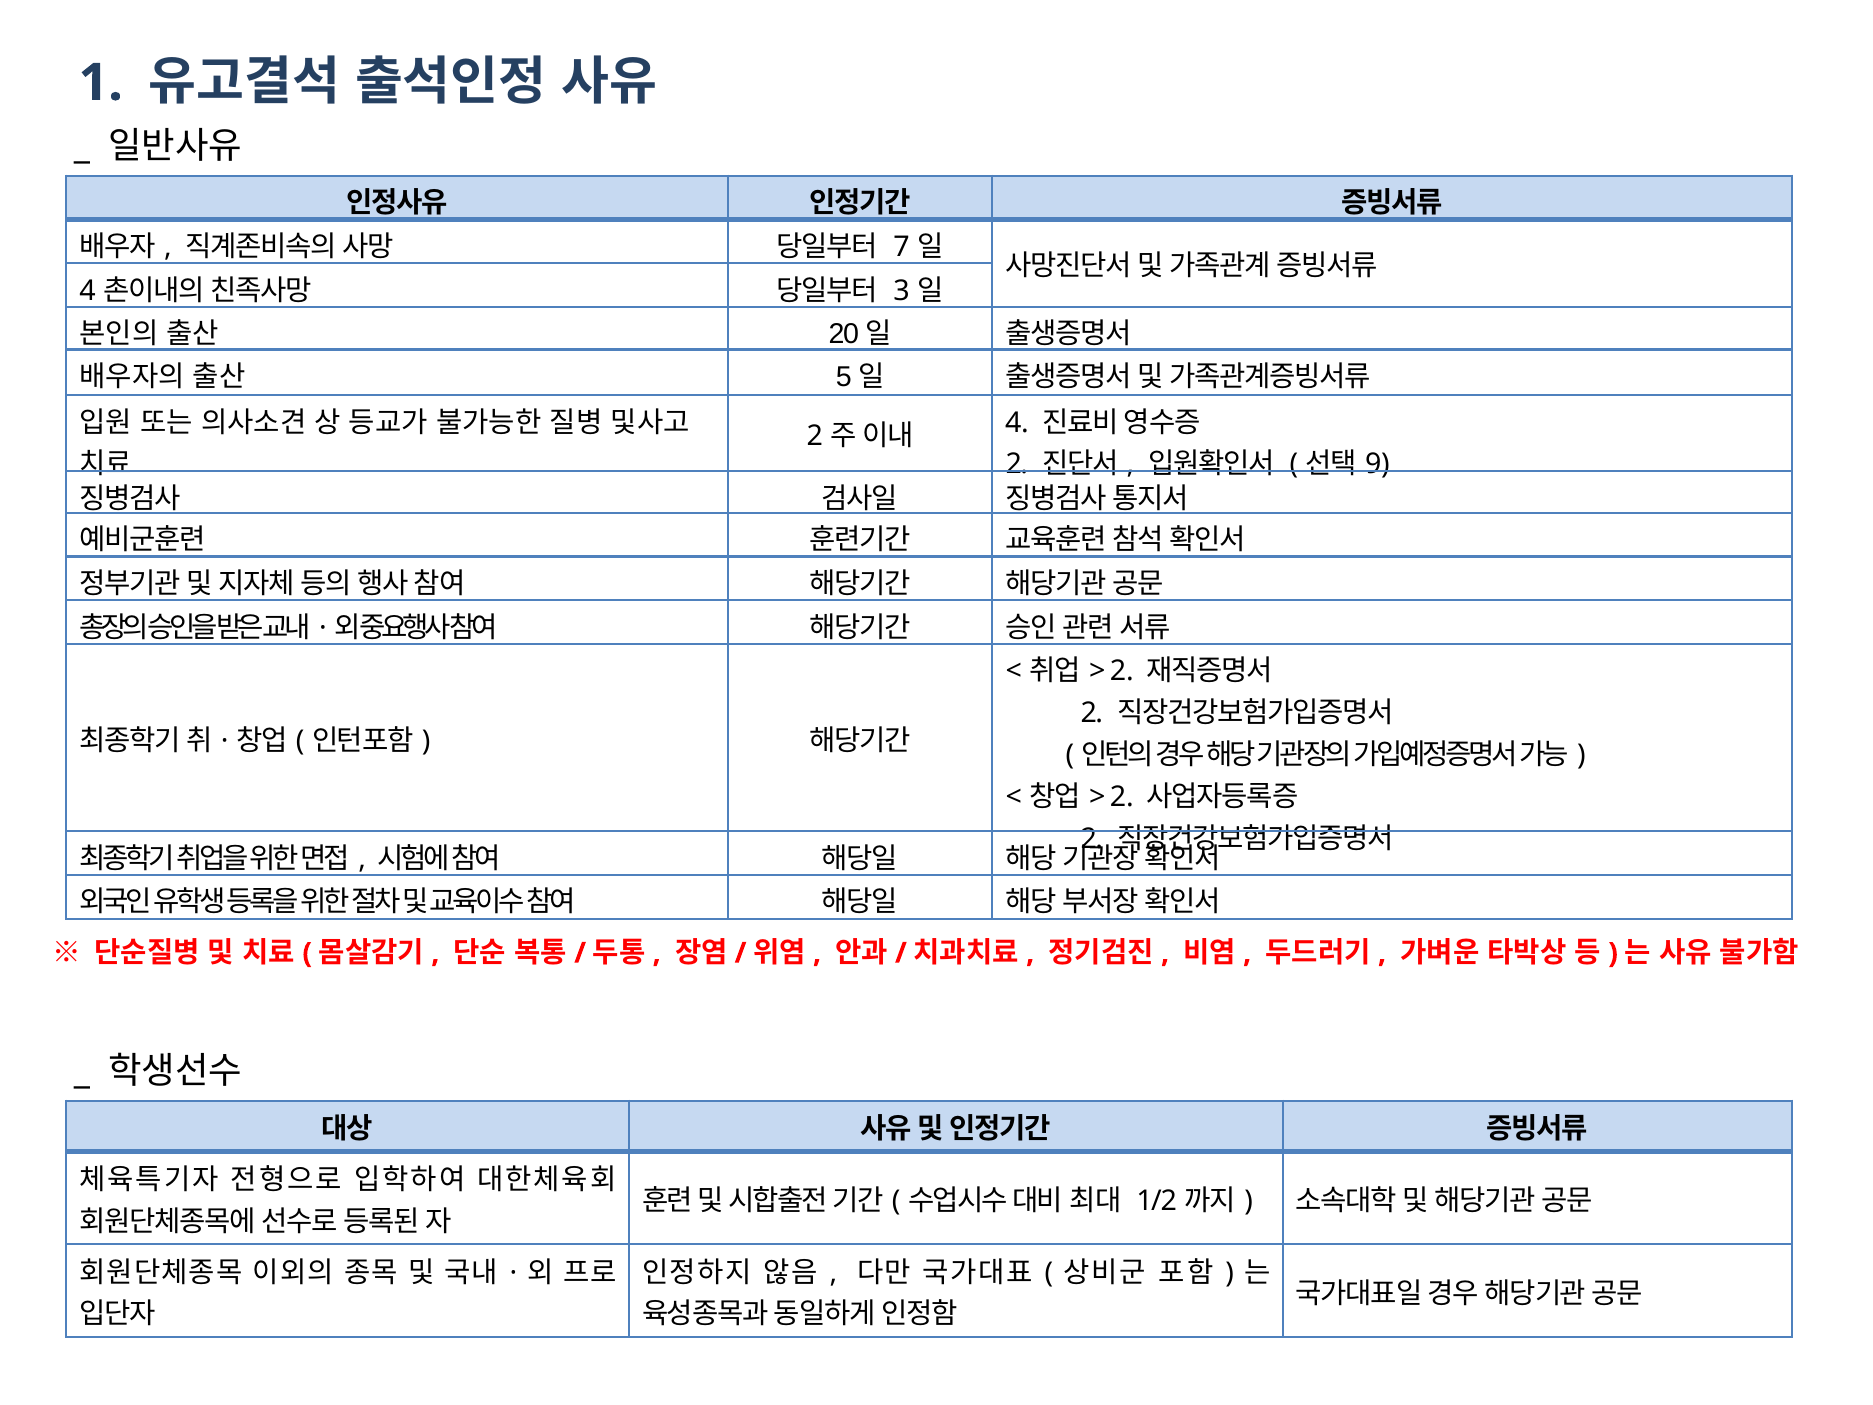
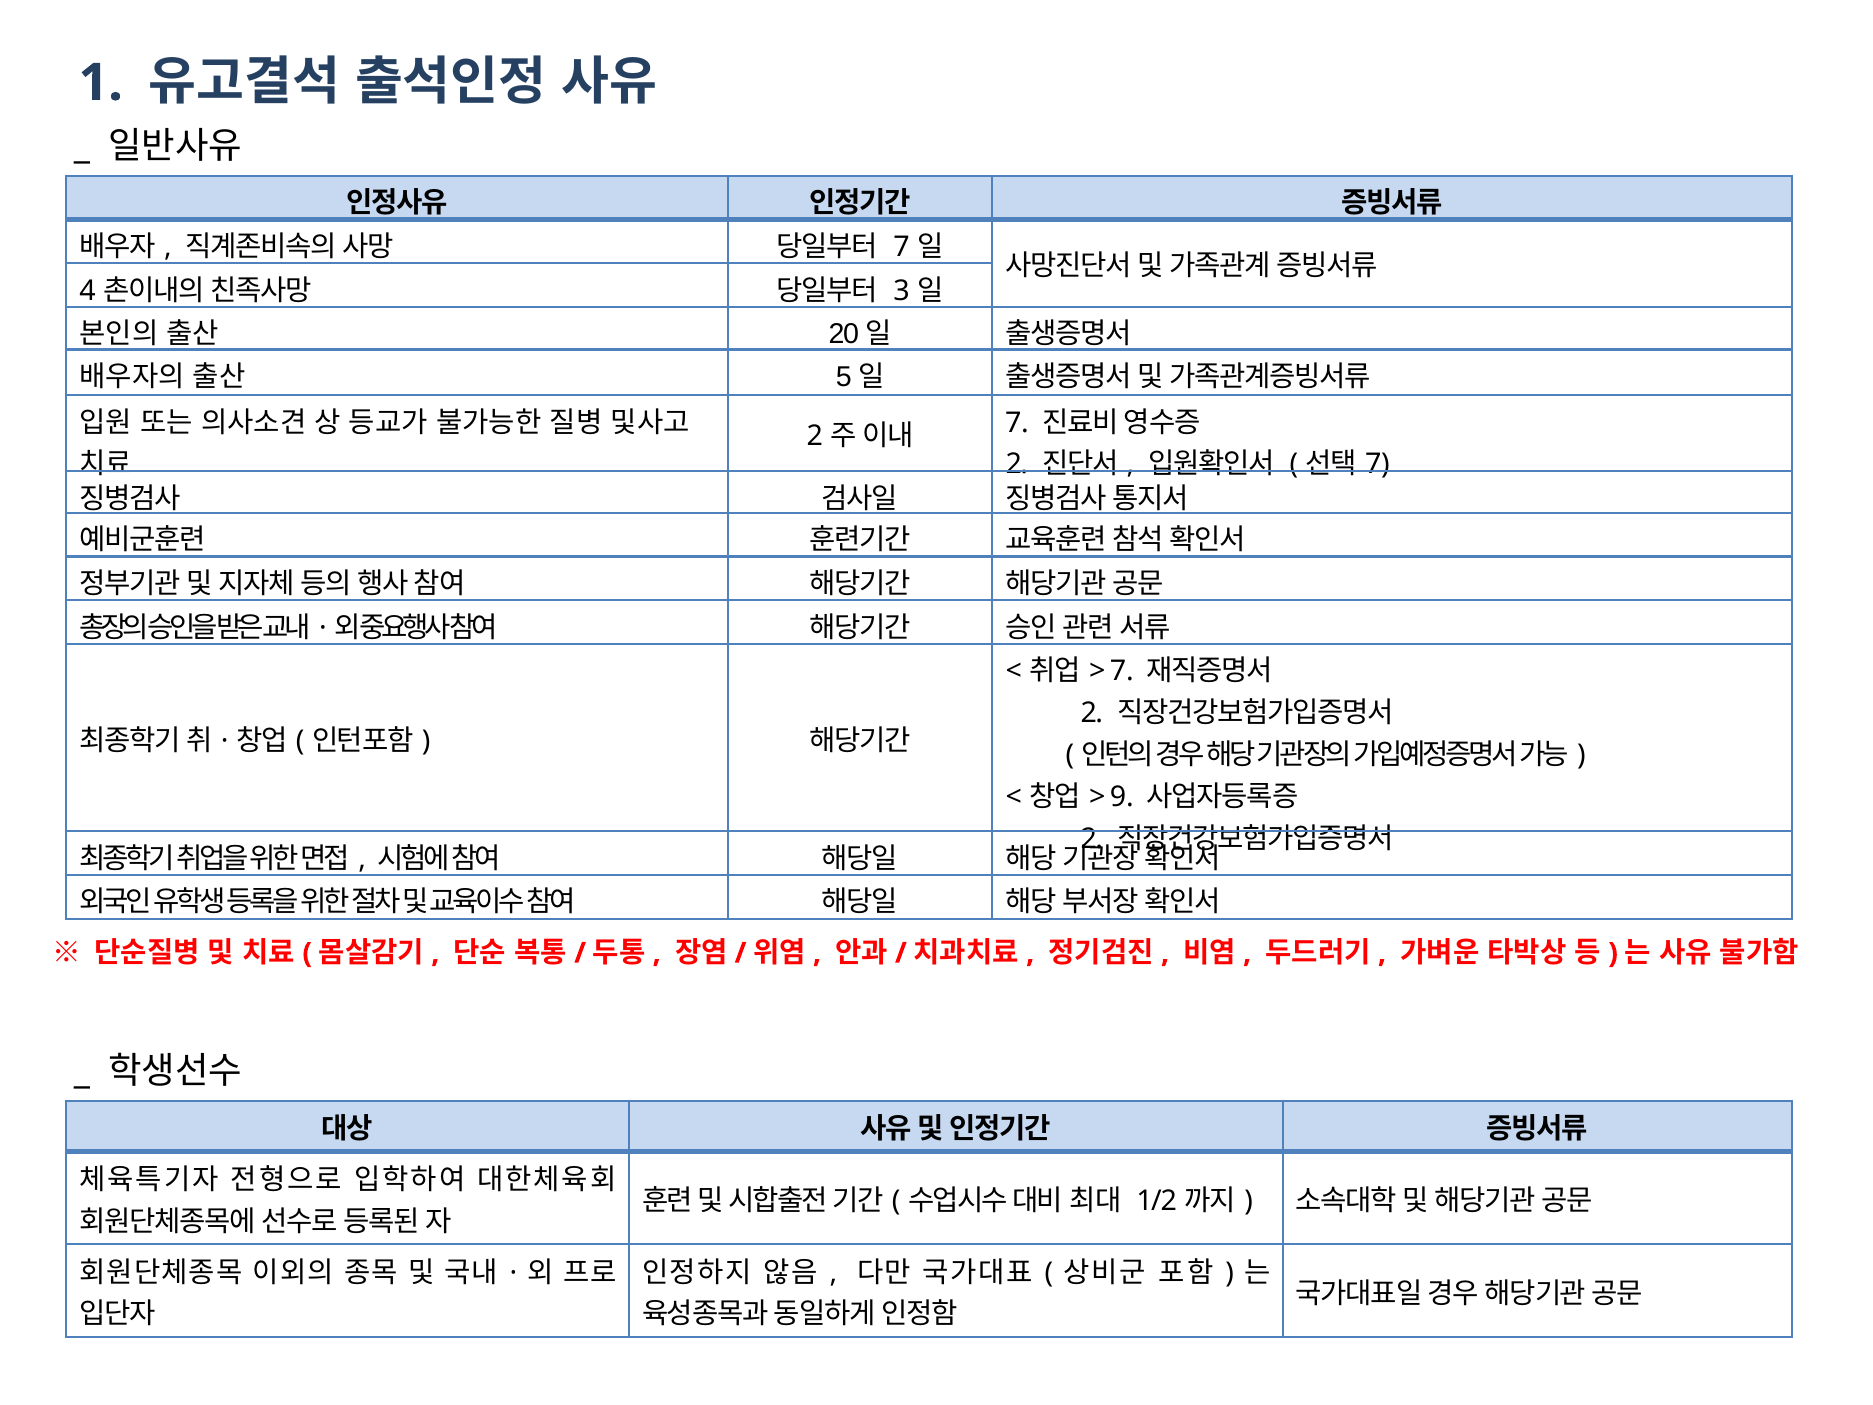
4 at (1017, 423): 4 -> 7
9 at (1377, 464): 9 -> 7
2 at (1122, 671): 2 -> 7
2 at (1122, 797): 2 -> 9
